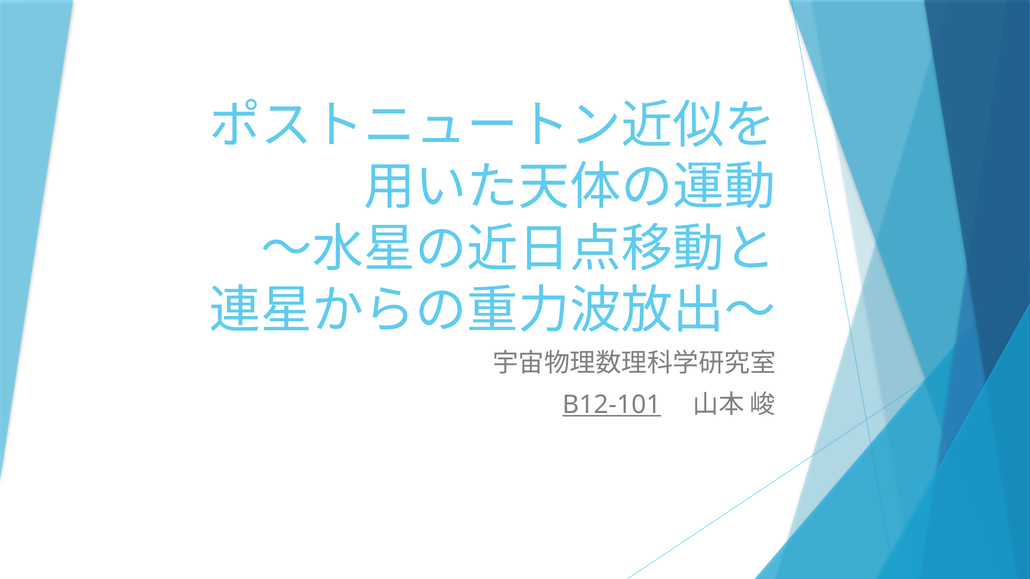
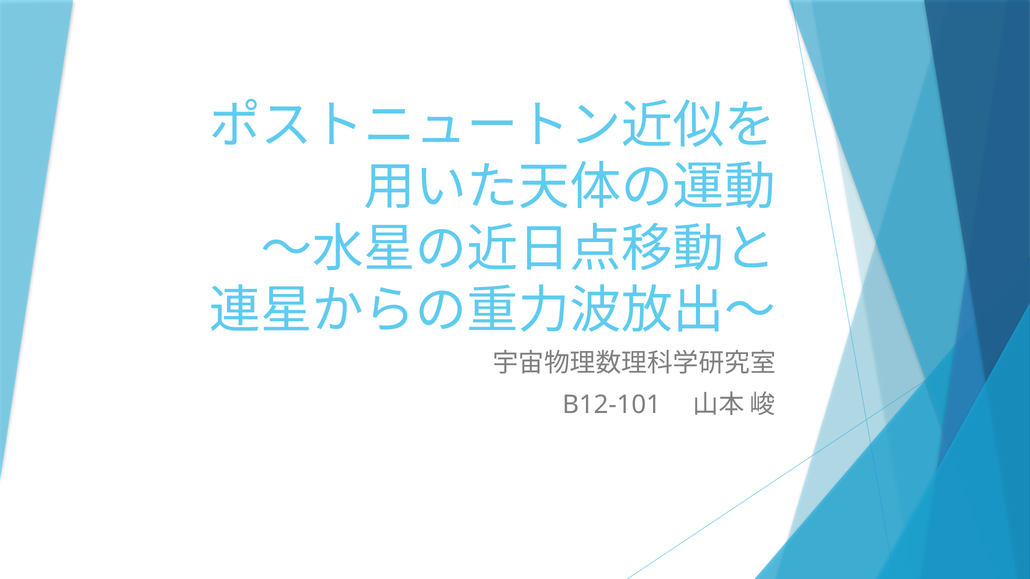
B12-101 underline: present -> none
